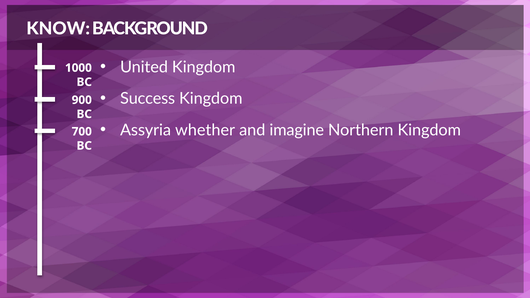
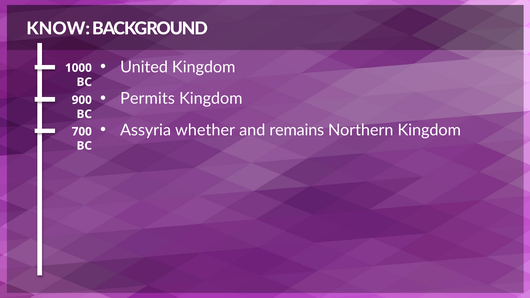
Success: Success -> Permits
imagine: imagine -> remains
